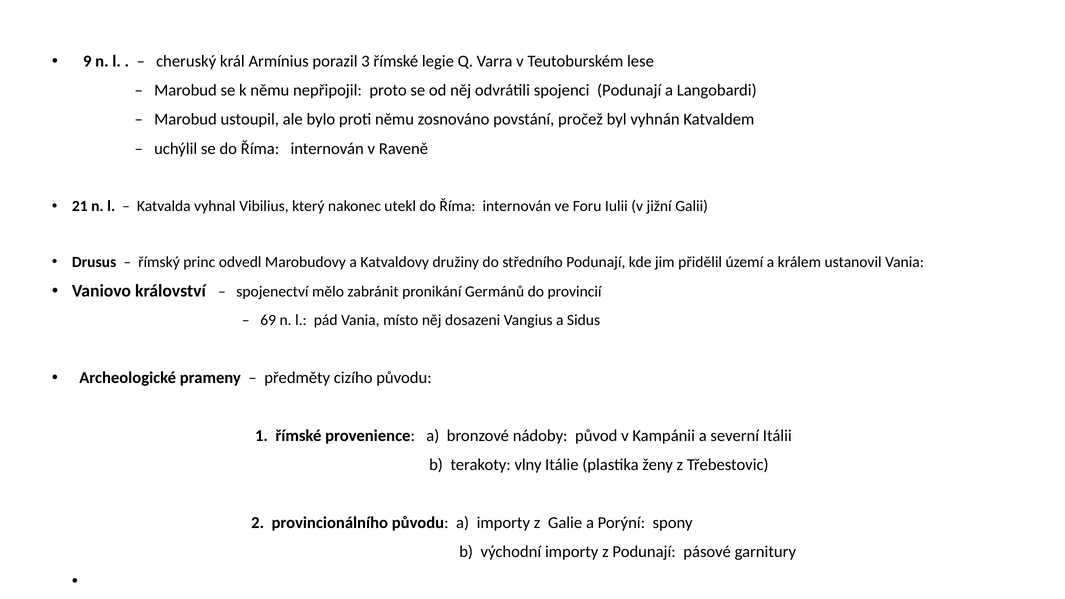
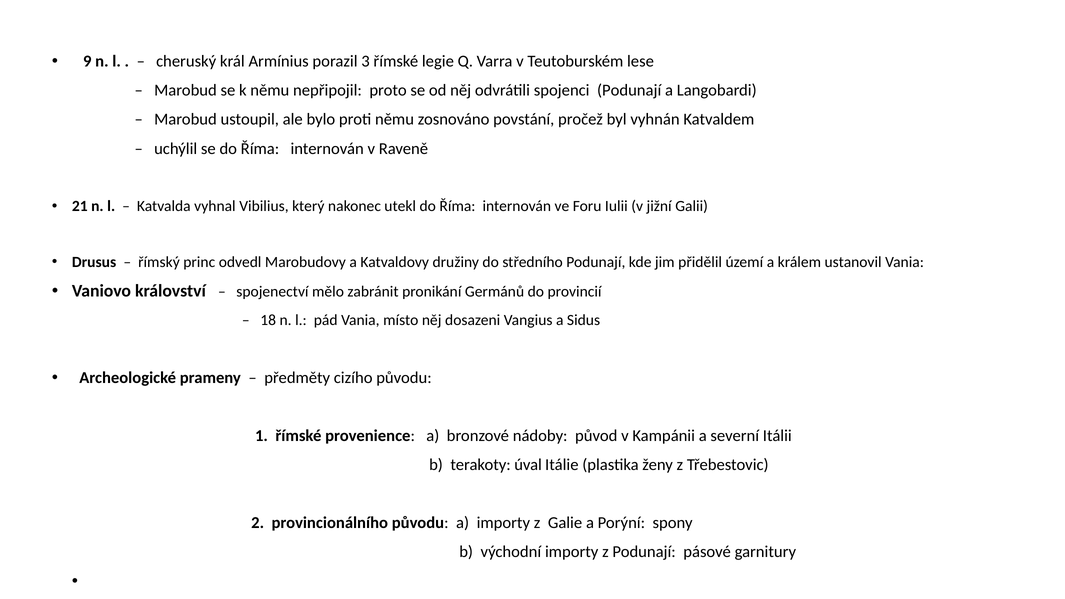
69: 69 -> 18
vlny: vlny -> úval
